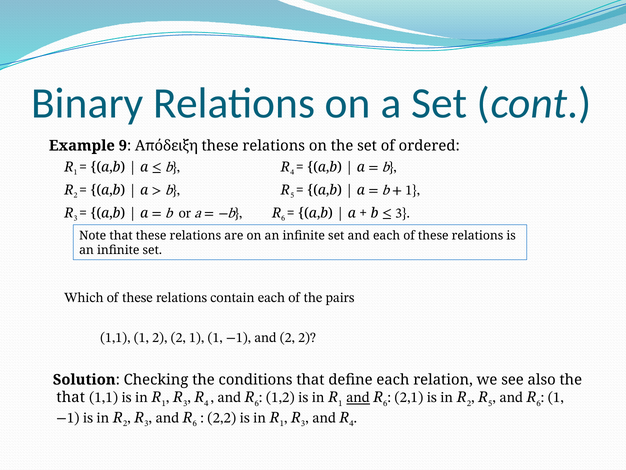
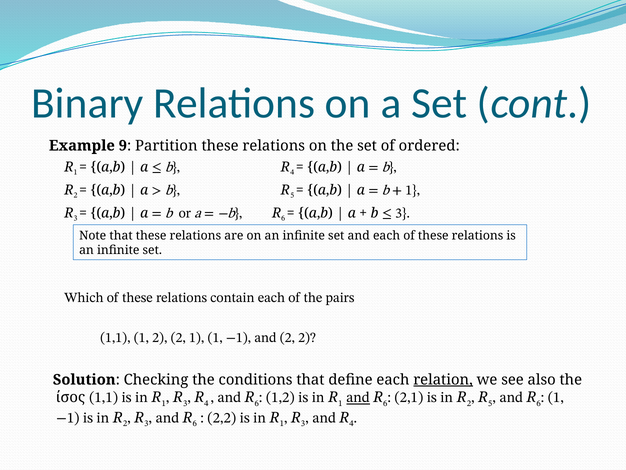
Απόδειξη: Απόδειξη -> Partition
relation underline: none -> present
that at (71, 397): that -> ίσος
